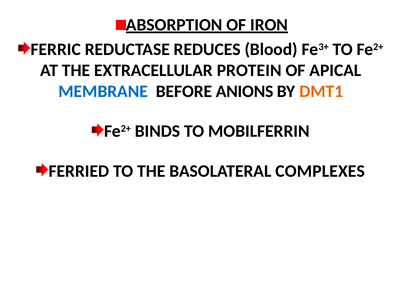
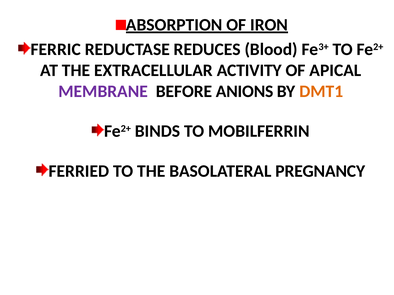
PROTEIN: PROTEIN -> ACTIVITY
MEMBRANE colour: blue -> purple
COMPLEXES: COMPLEXES -> PREGNANCY
